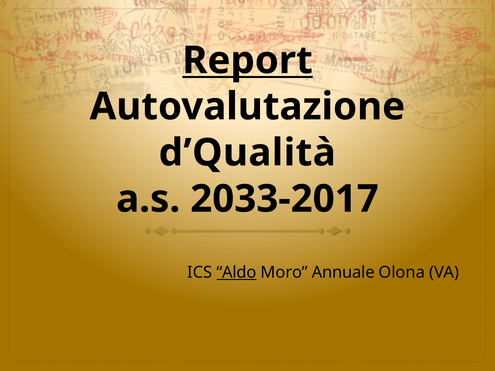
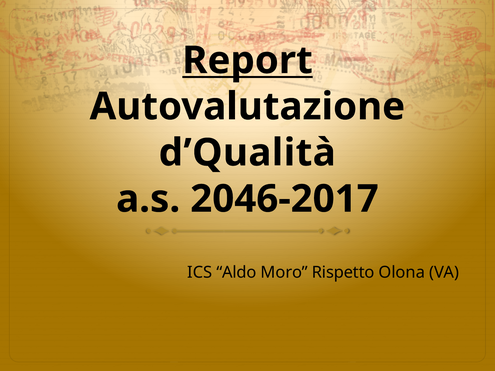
2033-2017: 2033-2017 -> 2046-2017
Aldo underline: present -> none
Annuale: Annuale -> Rispetto
